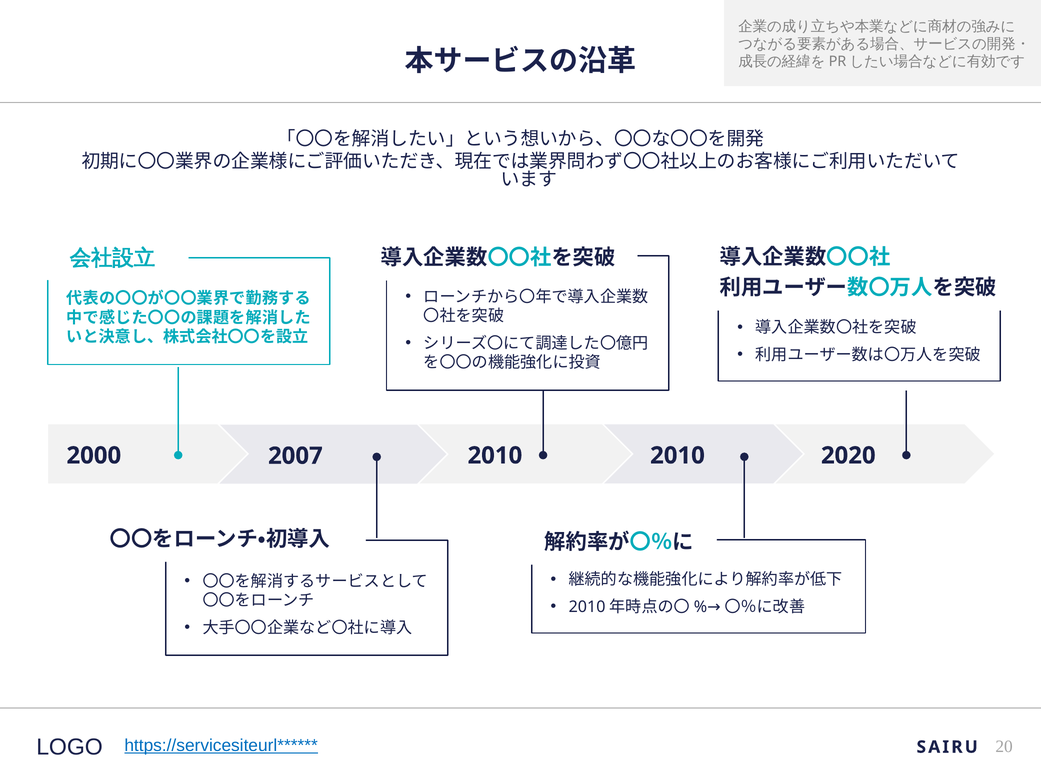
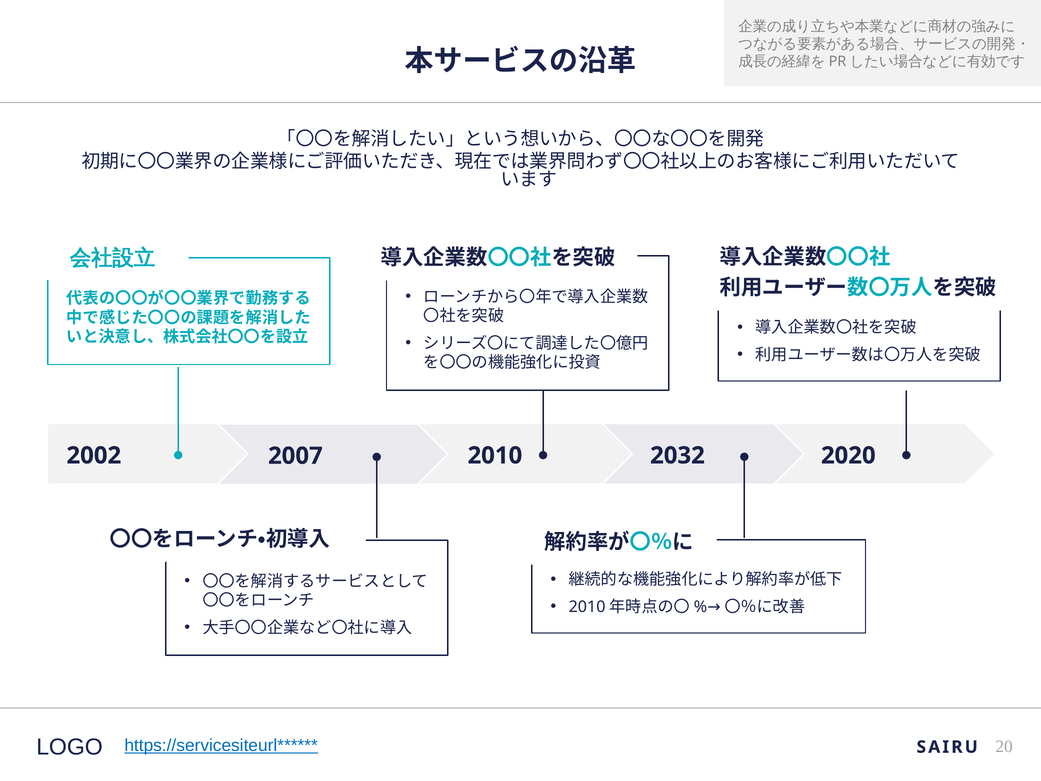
2000: 2000 -> 2002
2010 at (677, 455): 2010 -> 2032
